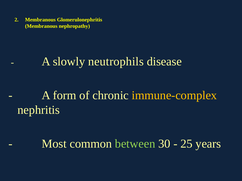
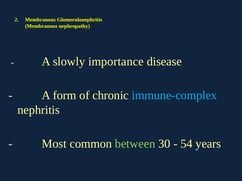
neutrophils: neutrophils -> importance
immune-complex colour: yellow -> light blue
25: 25 -> 54
